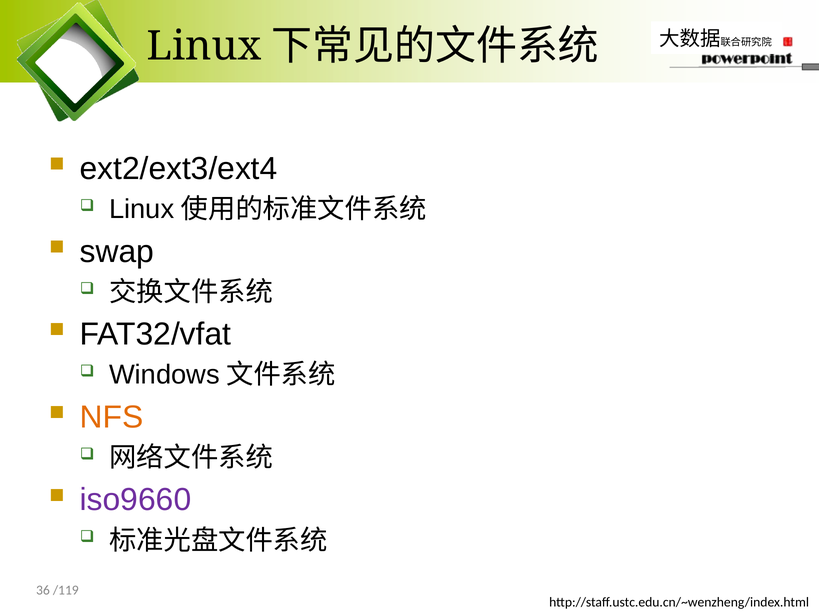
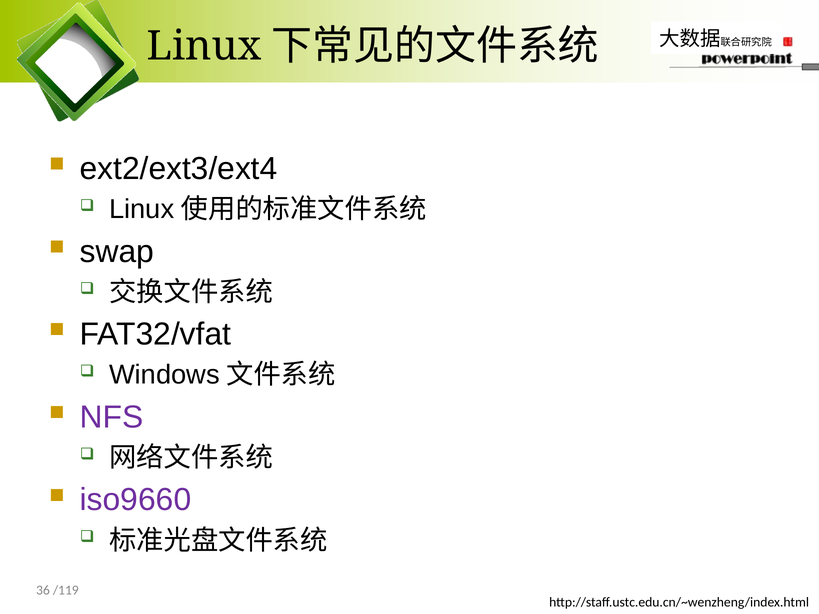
NFS colour: orange -> purple
